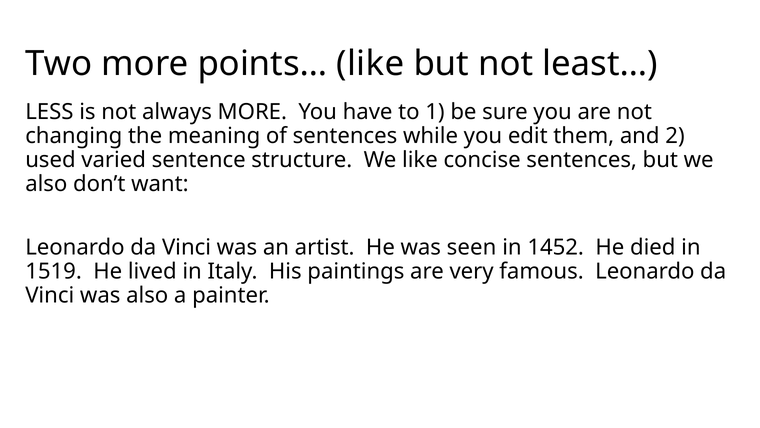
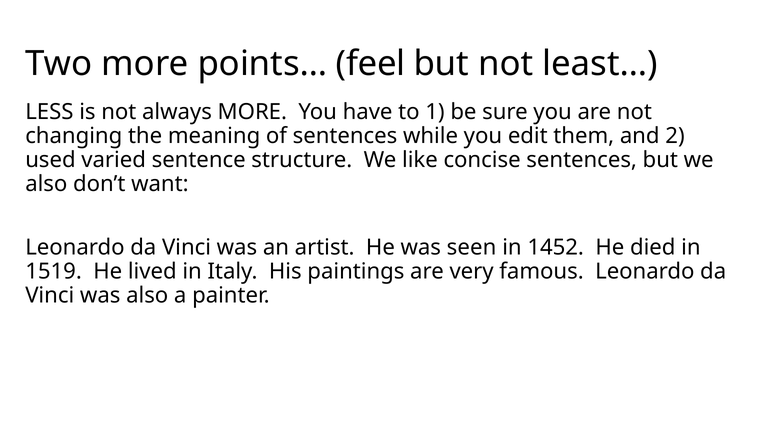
points… like: like -> feel
